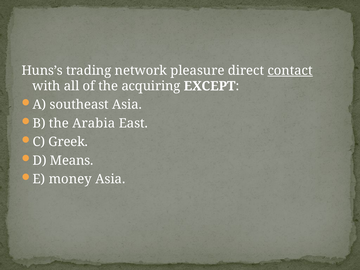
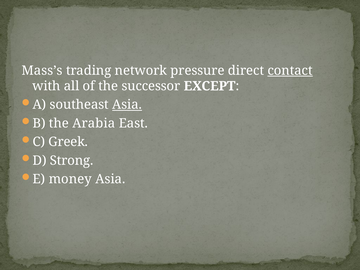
Huns’s: Huns’s -> Mass’s
pleasure: pleasure -> pressure
acquiring: acquiring -> successor
Asia at (127, 105) underline: none -> present
Means: Means -> Strong
